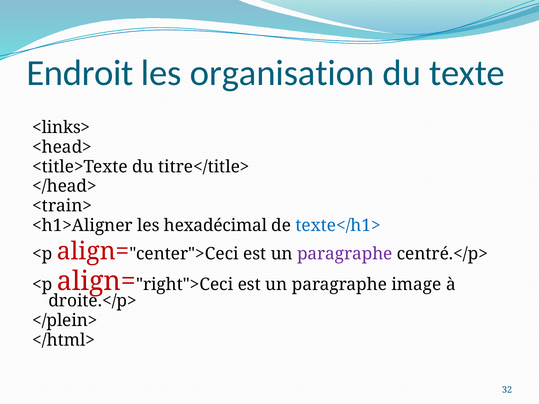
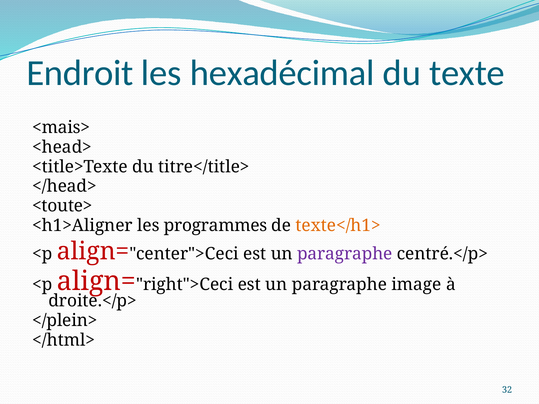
organisation: organisation -> hexadécimal
<links>: <links> -> <mais>
<train>: <train> -> <toute>
hexadécimal: hexadécimal -> programmes
texte</h1> colour: blue -> orange
